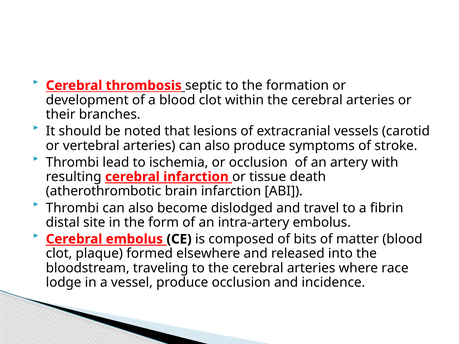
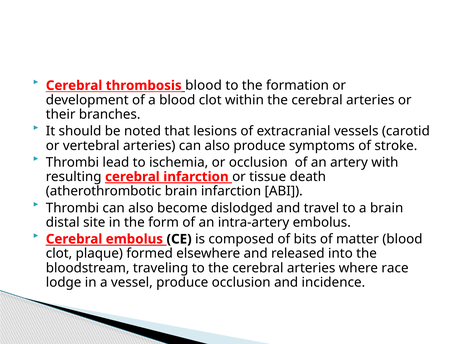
thrombosis septic: septic -> blood
a fibrin: fibrin -> brain
